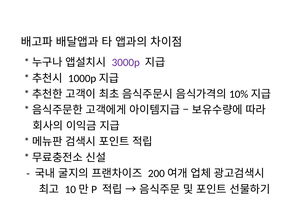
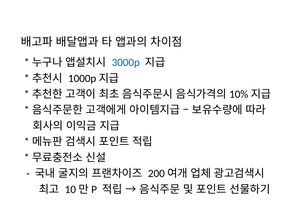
3000p colour: purple -> blue
